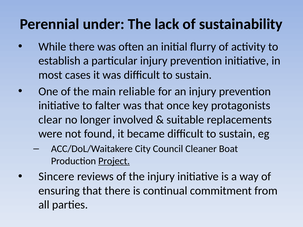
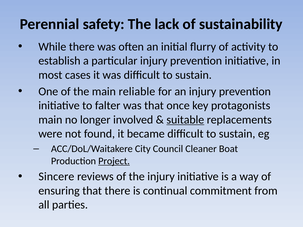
under: under -> safety
clear at (50, 120): clear -> main
suitable underline: none -> present
